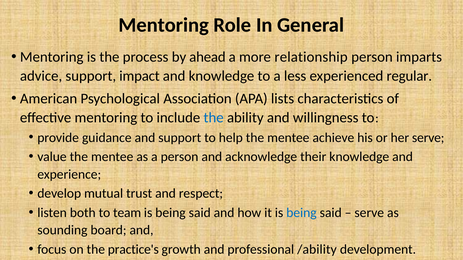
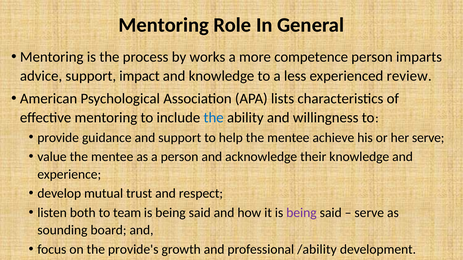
ahead: ahead -> works
relationship: relationship -> competence
regular: regular -> review
being at (301, 213) colour: blue -> purple
practice's: practice's -> provide's
